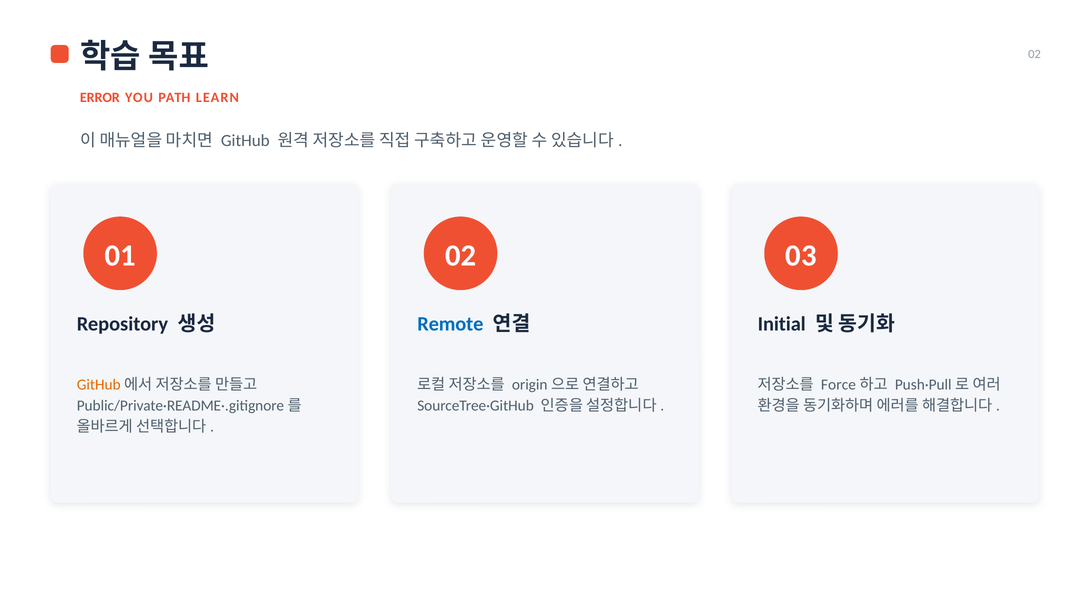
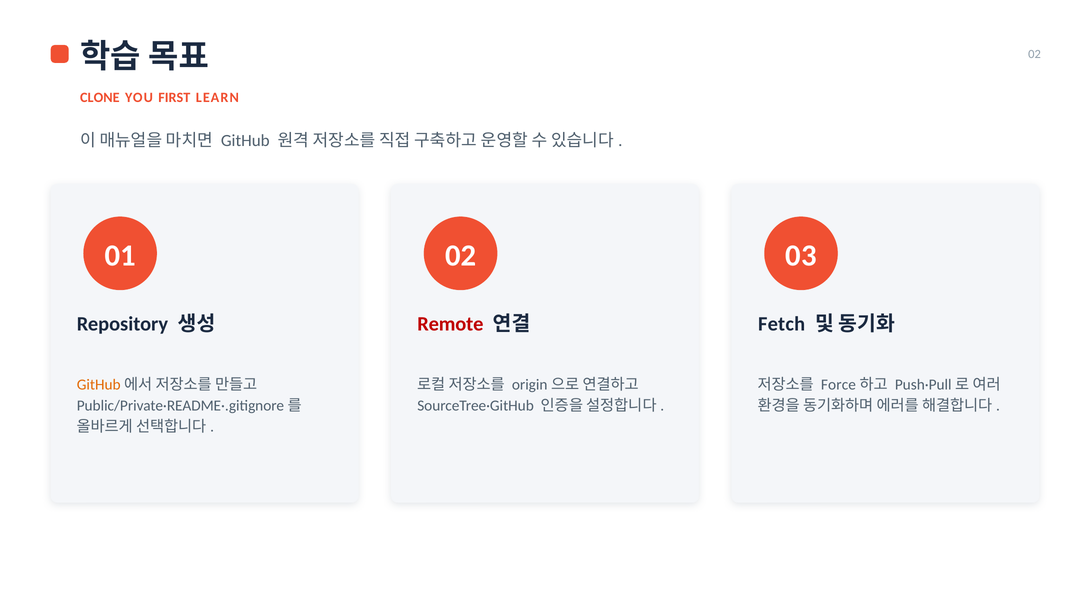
ERROR: ERROR -> CLONE
PATH: PATH -> FIRST
Remote colour: blue -> red
Initial: Initial -> Fetch
